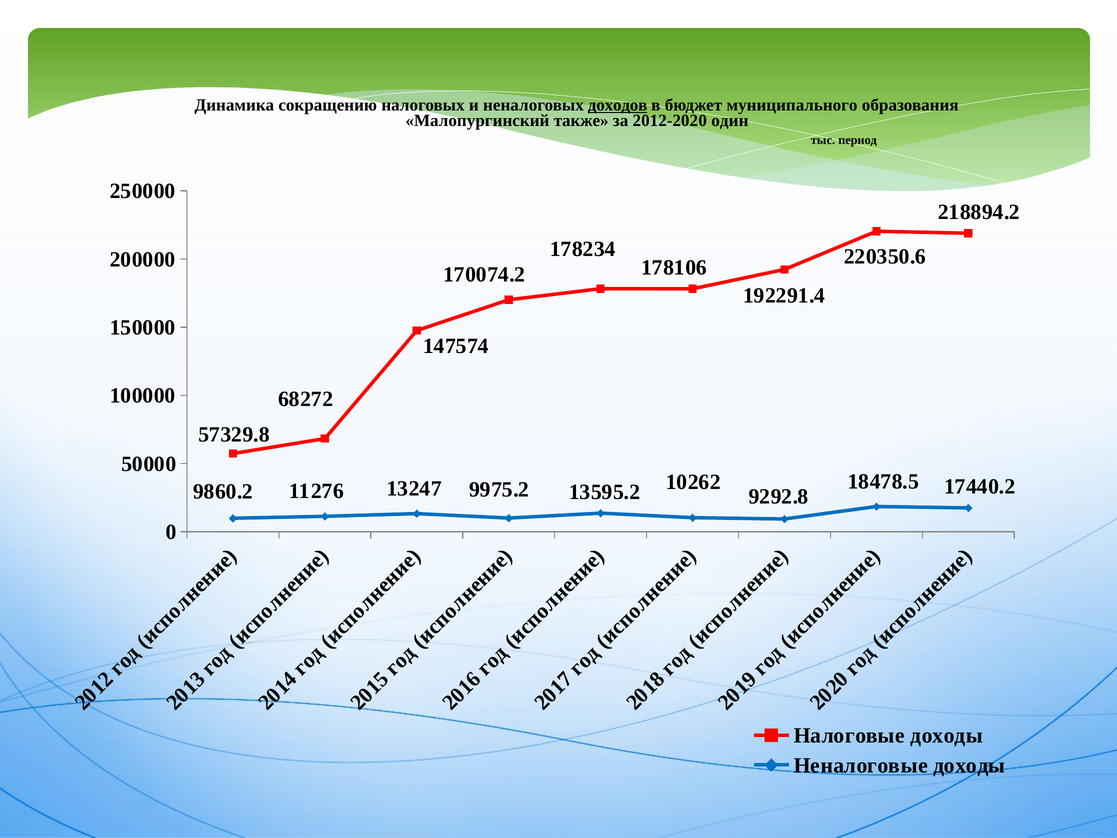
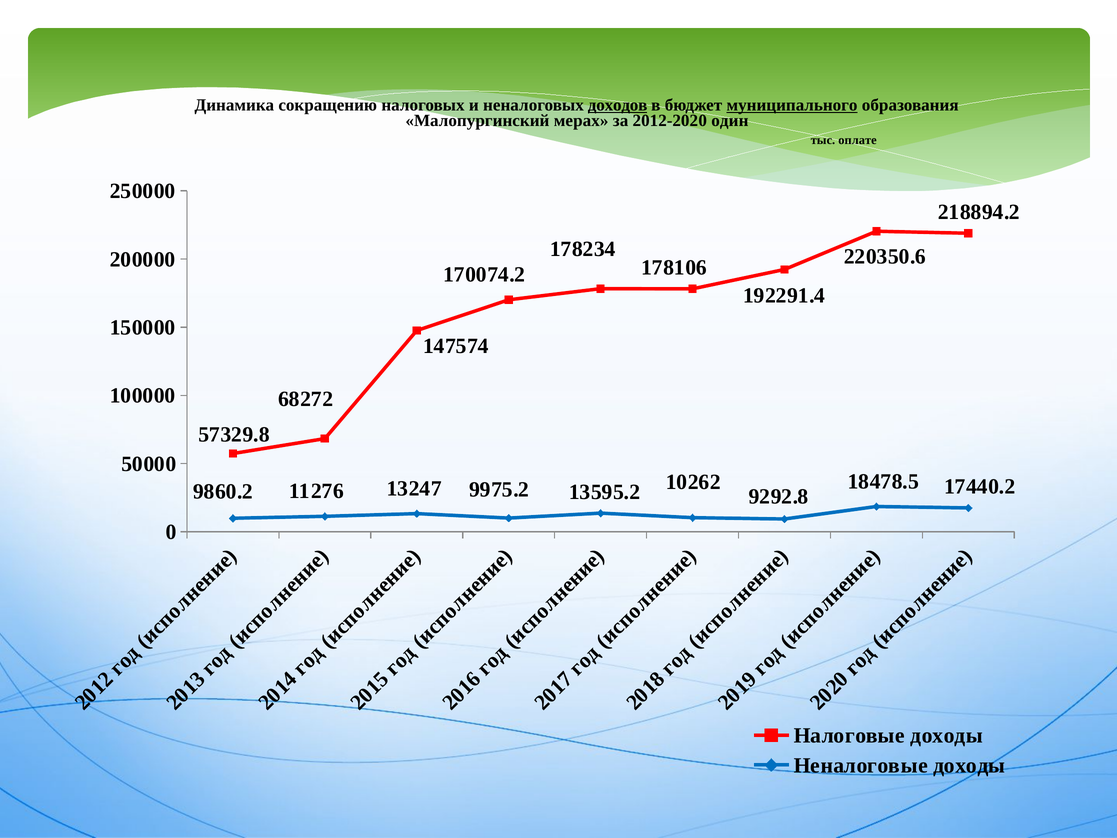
муниципального underline: none -> present
также: также -> мерах
период: период -> оплате
